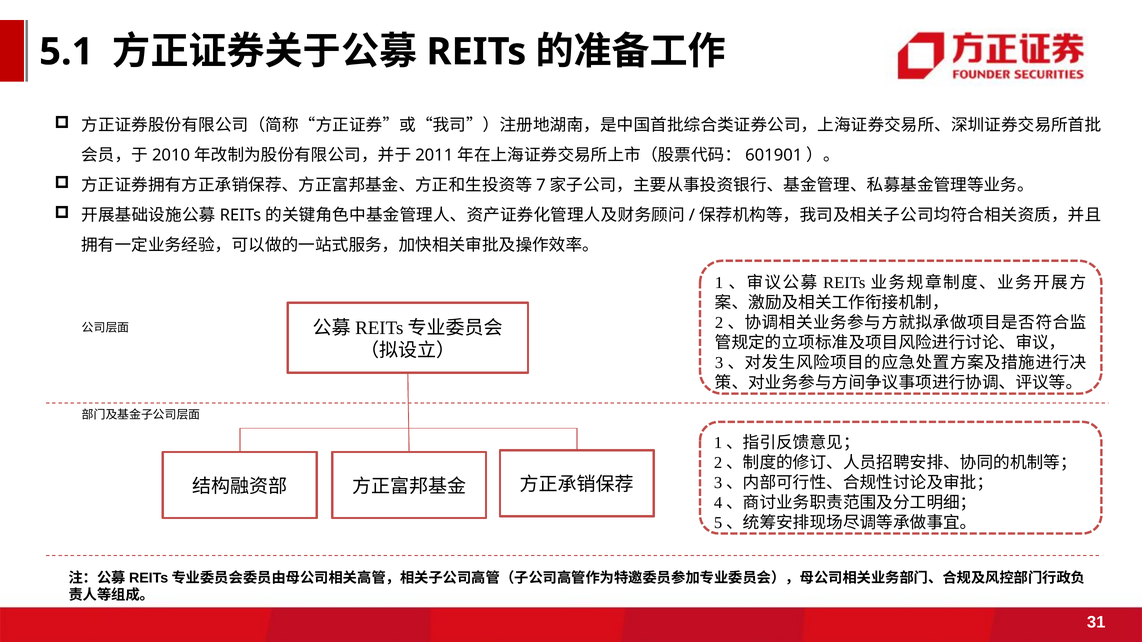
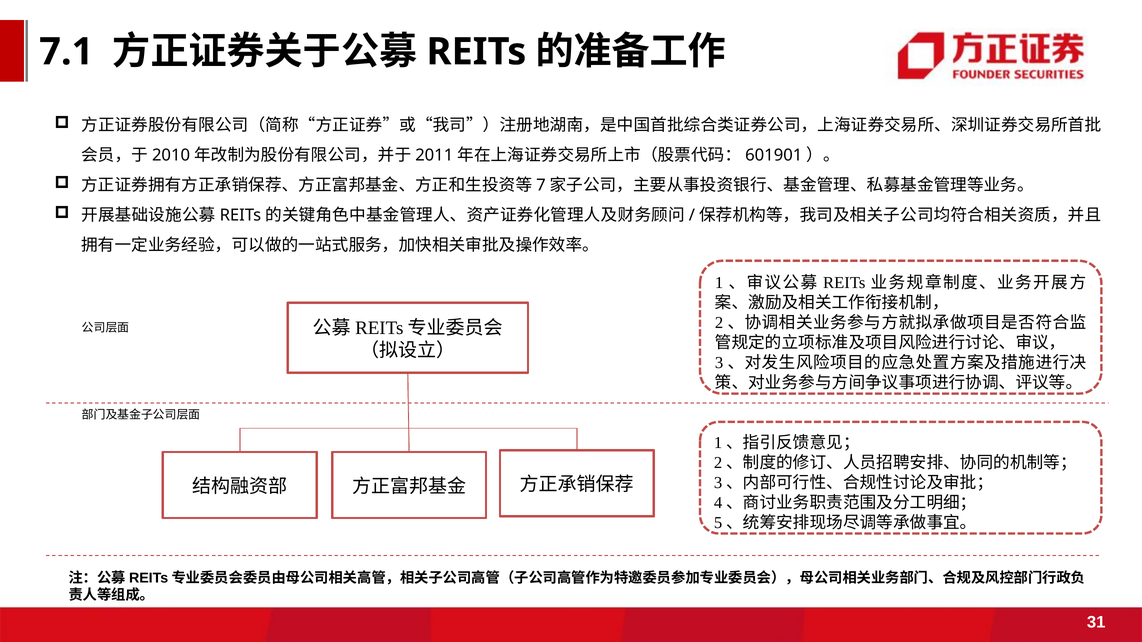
5.1: 5.1 -> 7.1
